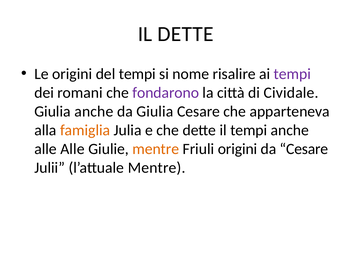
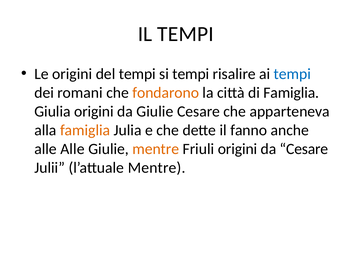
IL DETTE: DETTE -> TEMPI
si nome: nome -> tempi
tempi at (292, 74) colour: purple -> blue
fondarono colour: purple -> orange
di Cividale: Cividale -> Famiglia
Giulia anche: anche -> origini
da Giulia: Giulia -> Giulie
il tempi: tempi -> fanno
